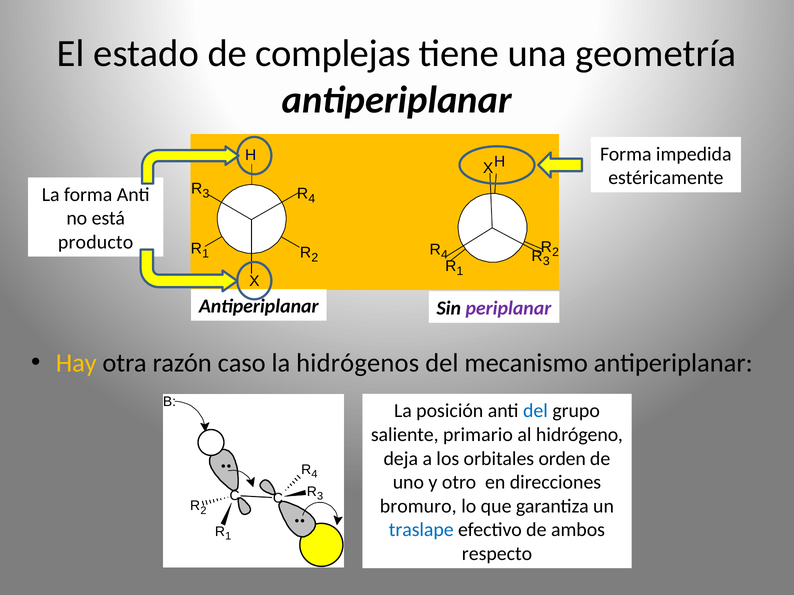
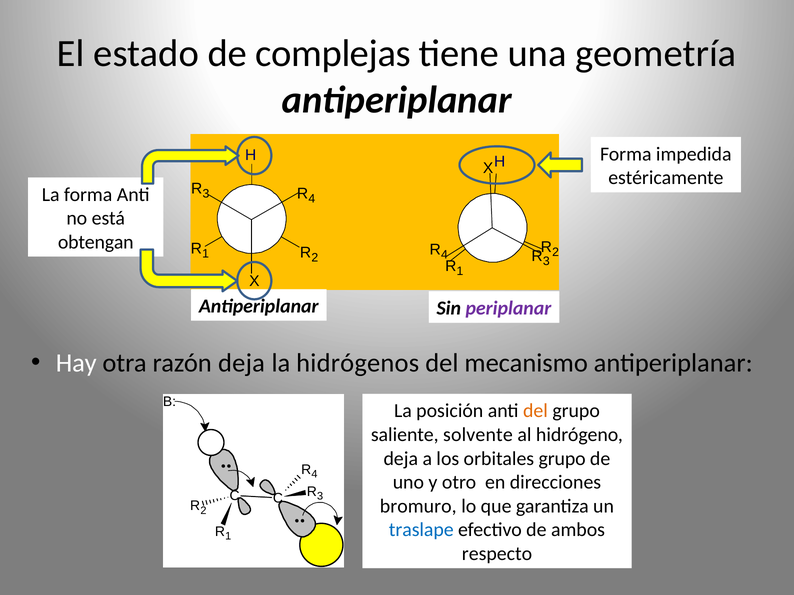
producto: producto -> obtengan
Hay colour: yellow -> white
razón caso: caso -> deja
del at (535, 411) colour: blue -> orange
primario: primario -> solvente
orbitales orden: orden -> grupo
